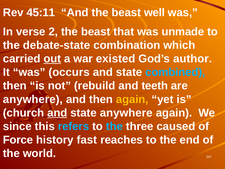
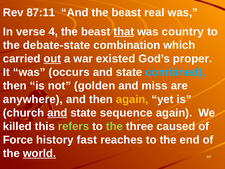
45:11: 45:11 -> 87:11
well: well -> real
2: 2 -> 4
that underline: none -> present
unmade: unmade -> country
author: author -> proper
rebuild: rebuild -> golden
teeth: teeth -> miss
state anywhere: anywhere -> sequence
since: since -> killed
refers colour: light blue -> light green
the at (114, 126) colour: light blue -> light green
world underline: none -> present
